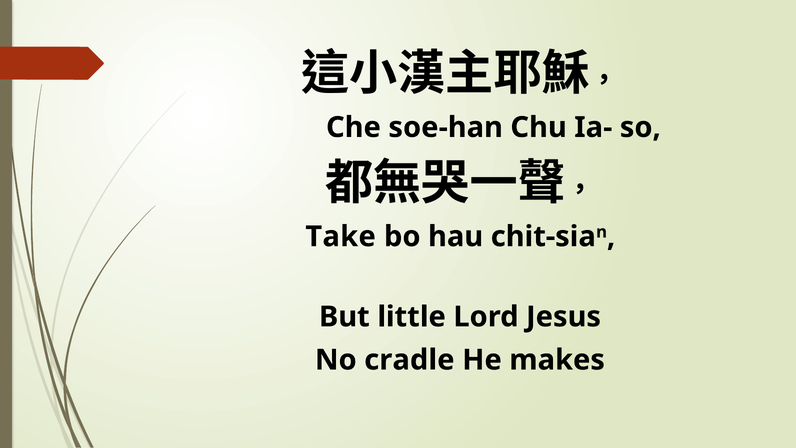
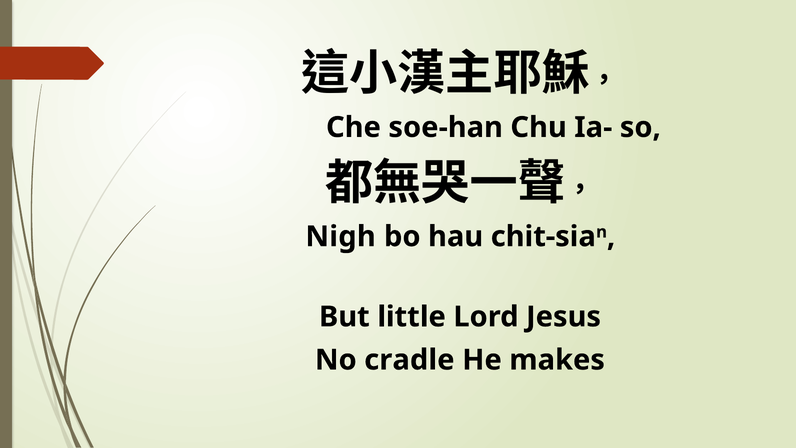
Take: Take -> Nigh
